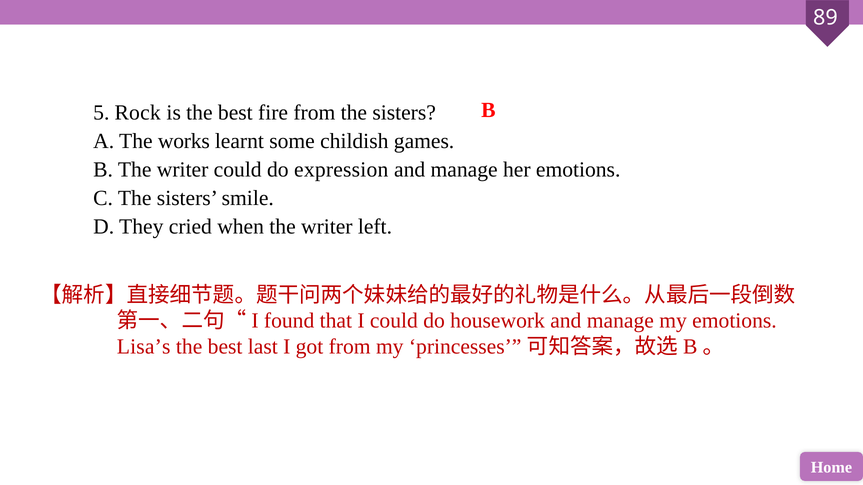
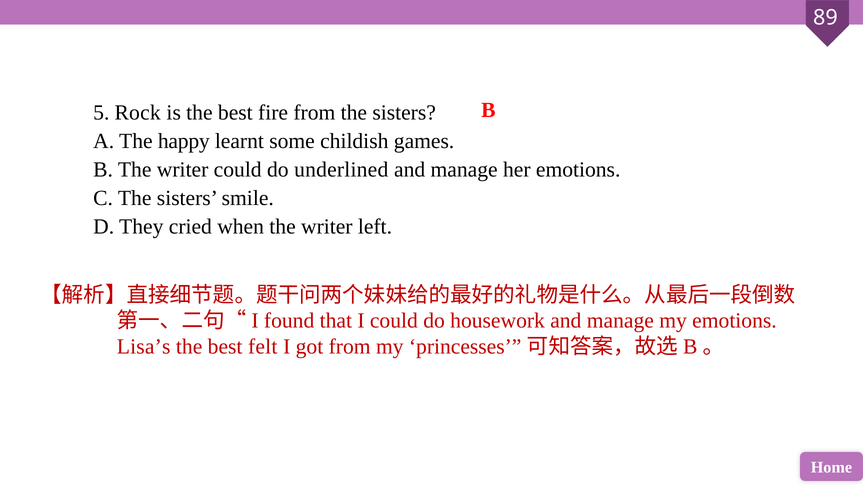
works: works -> happy
expression: expression -> underlined
last: last -> felt
